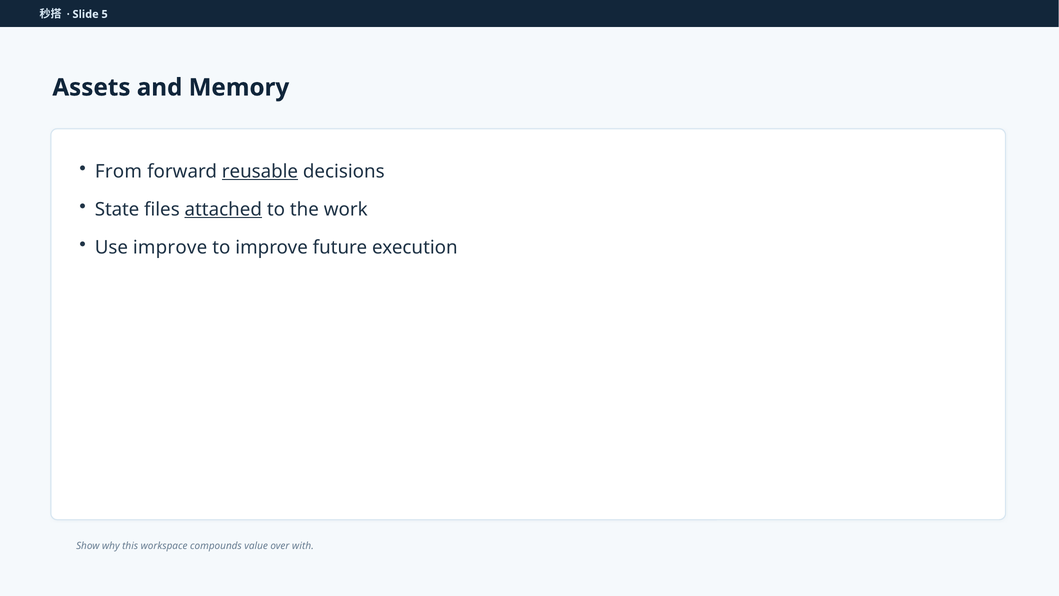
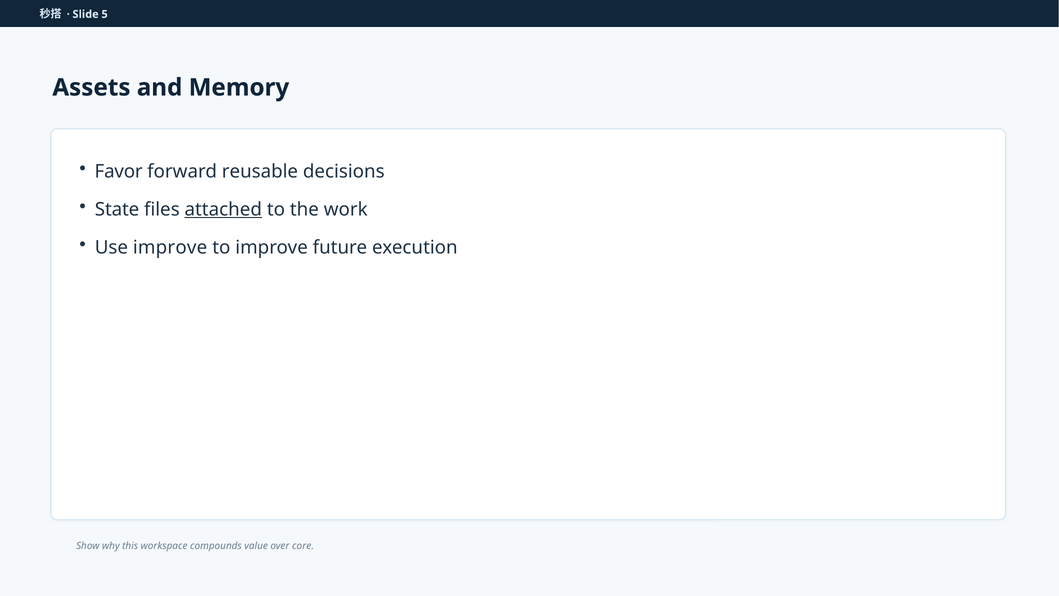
From: From -> Favor
reusable underline: present -> none
with: with -> core
